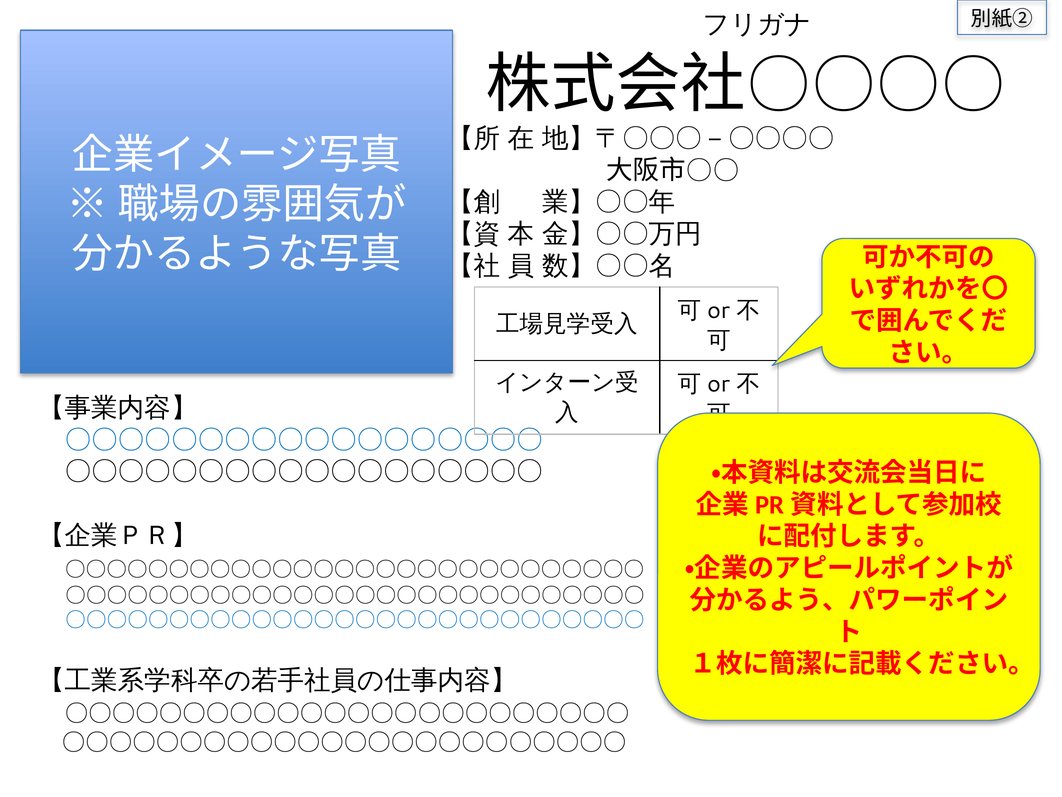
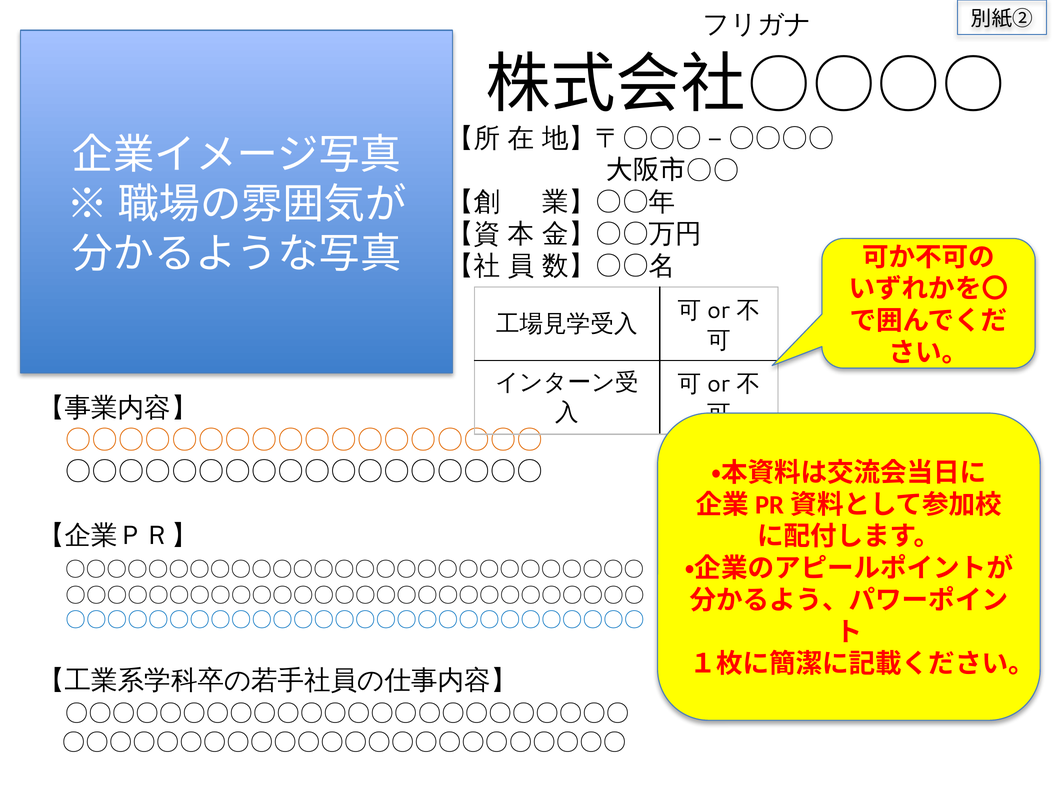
〇〇〇〇〇〇〇〇〇〇〇〇〇〇〇〇〇〇 at (304, 439) colour: blue -> orange
